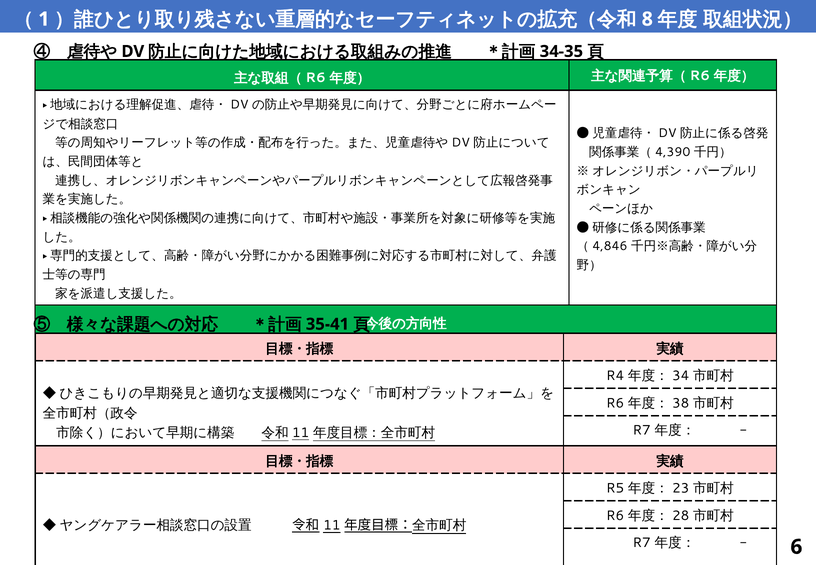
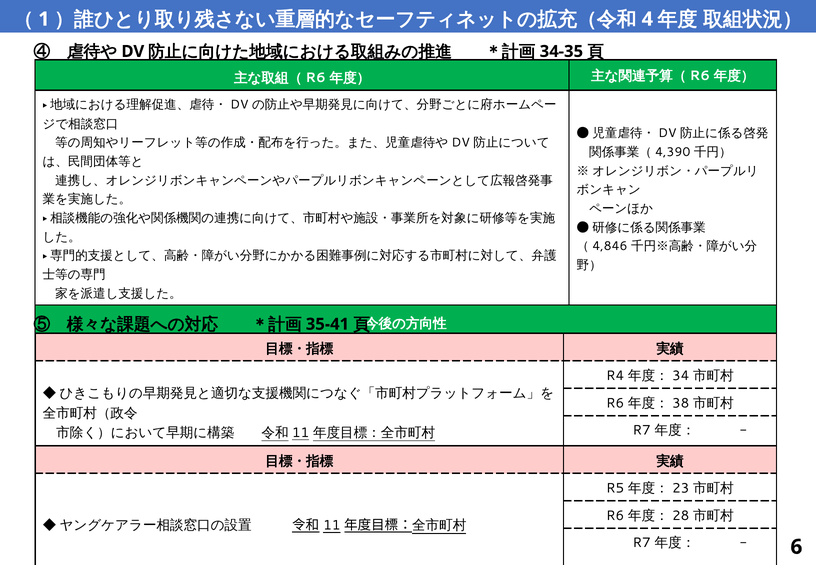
8: 8 -> 4
